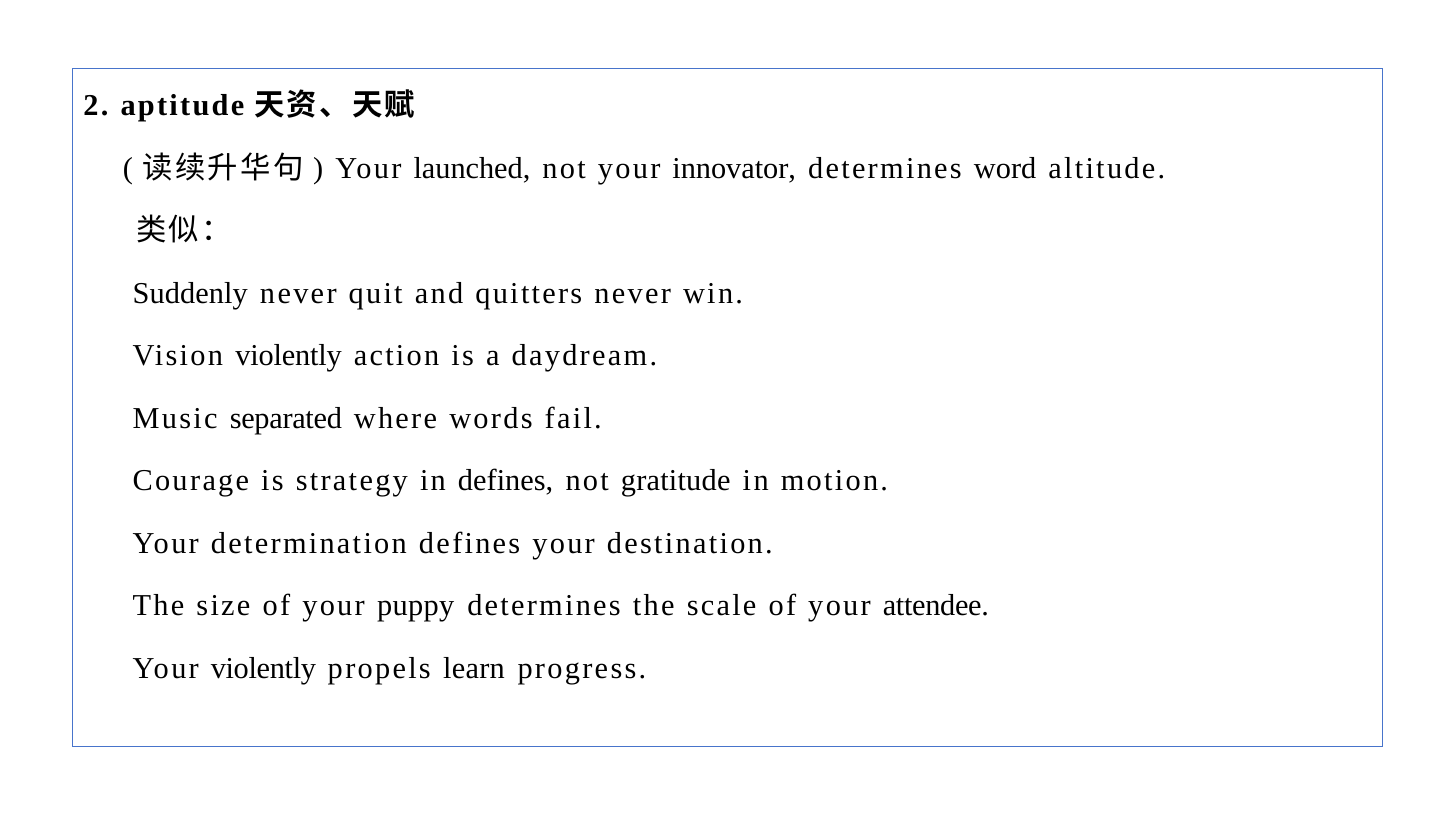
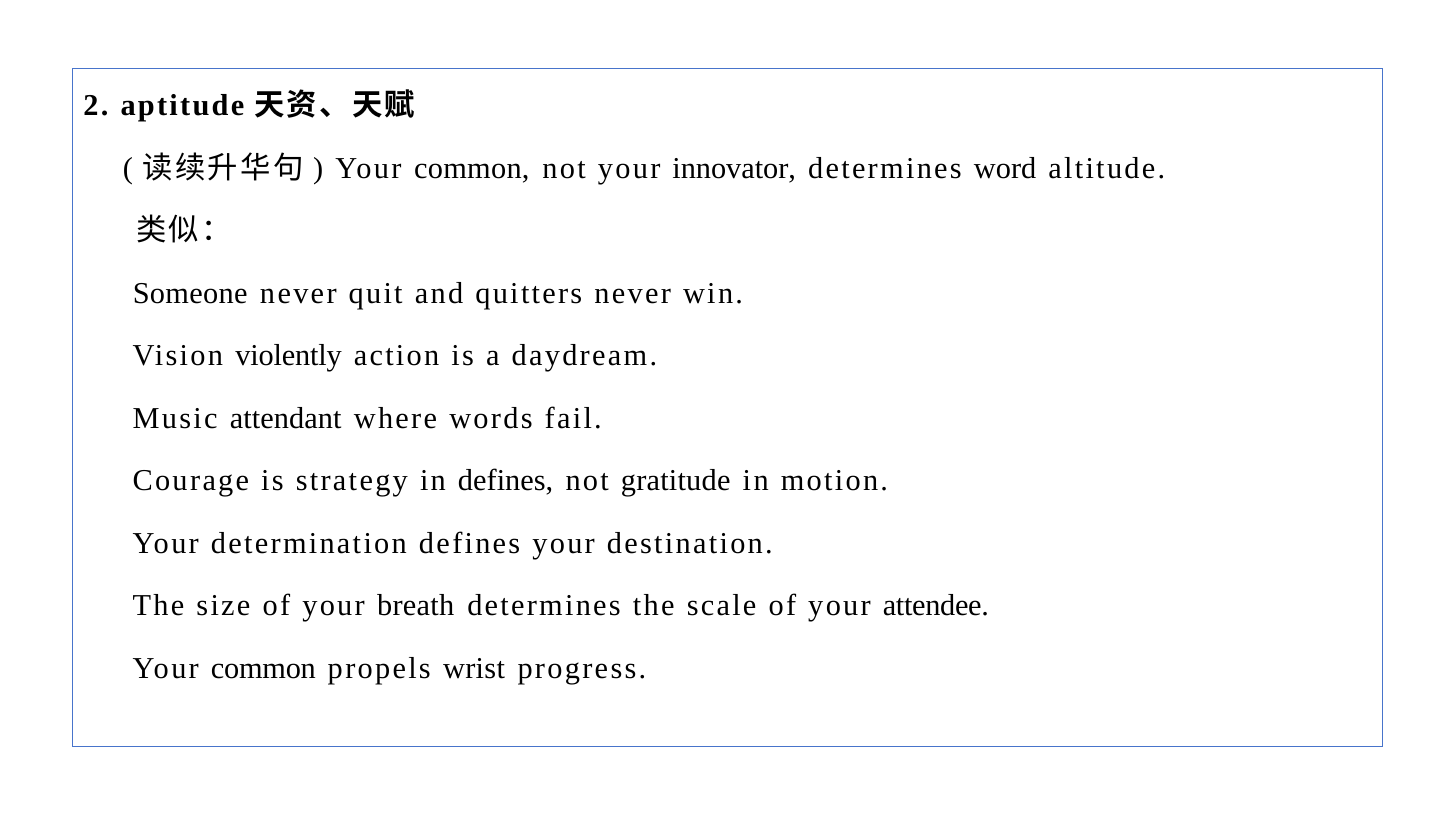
launched at (472, 168): launched -> common
Suddenly: Suddenly -> Someone
separated: separated -> attendant
puppy: puppy -> breath
violently at (263, 668): violently -> common
learn: learn -> wrist
